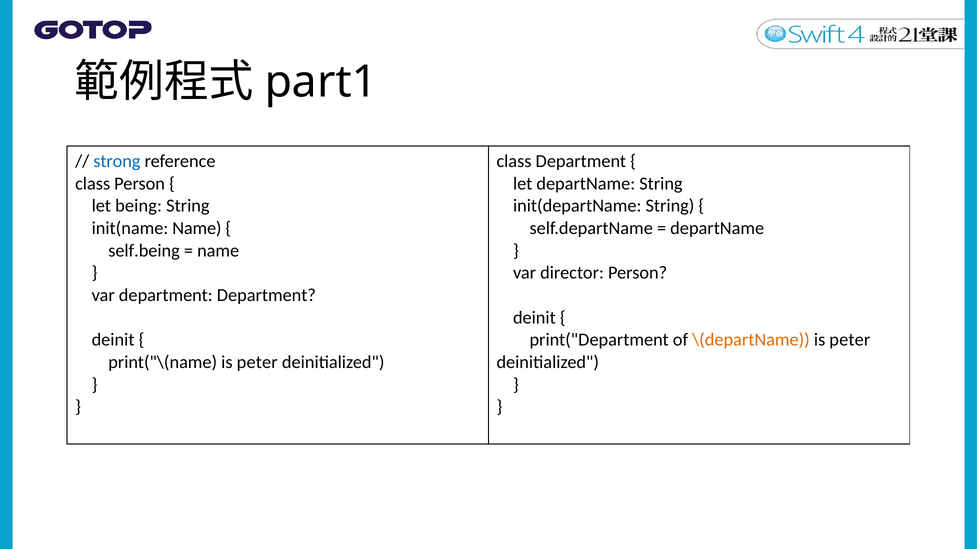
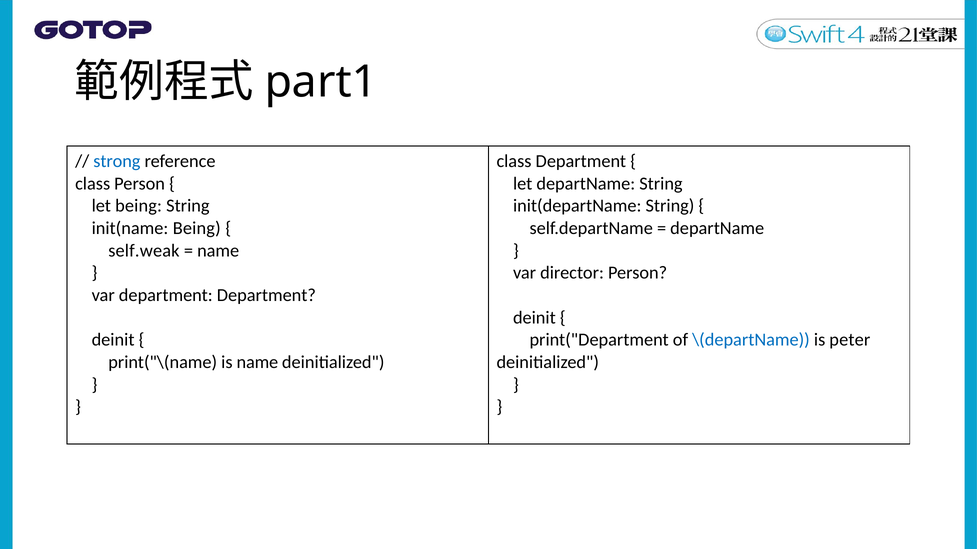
init(name Name: Name -> Being
self.being: self.being -> self.weak
\(departName colour: orange -> blue
print("\(name is peter: peter -> name
